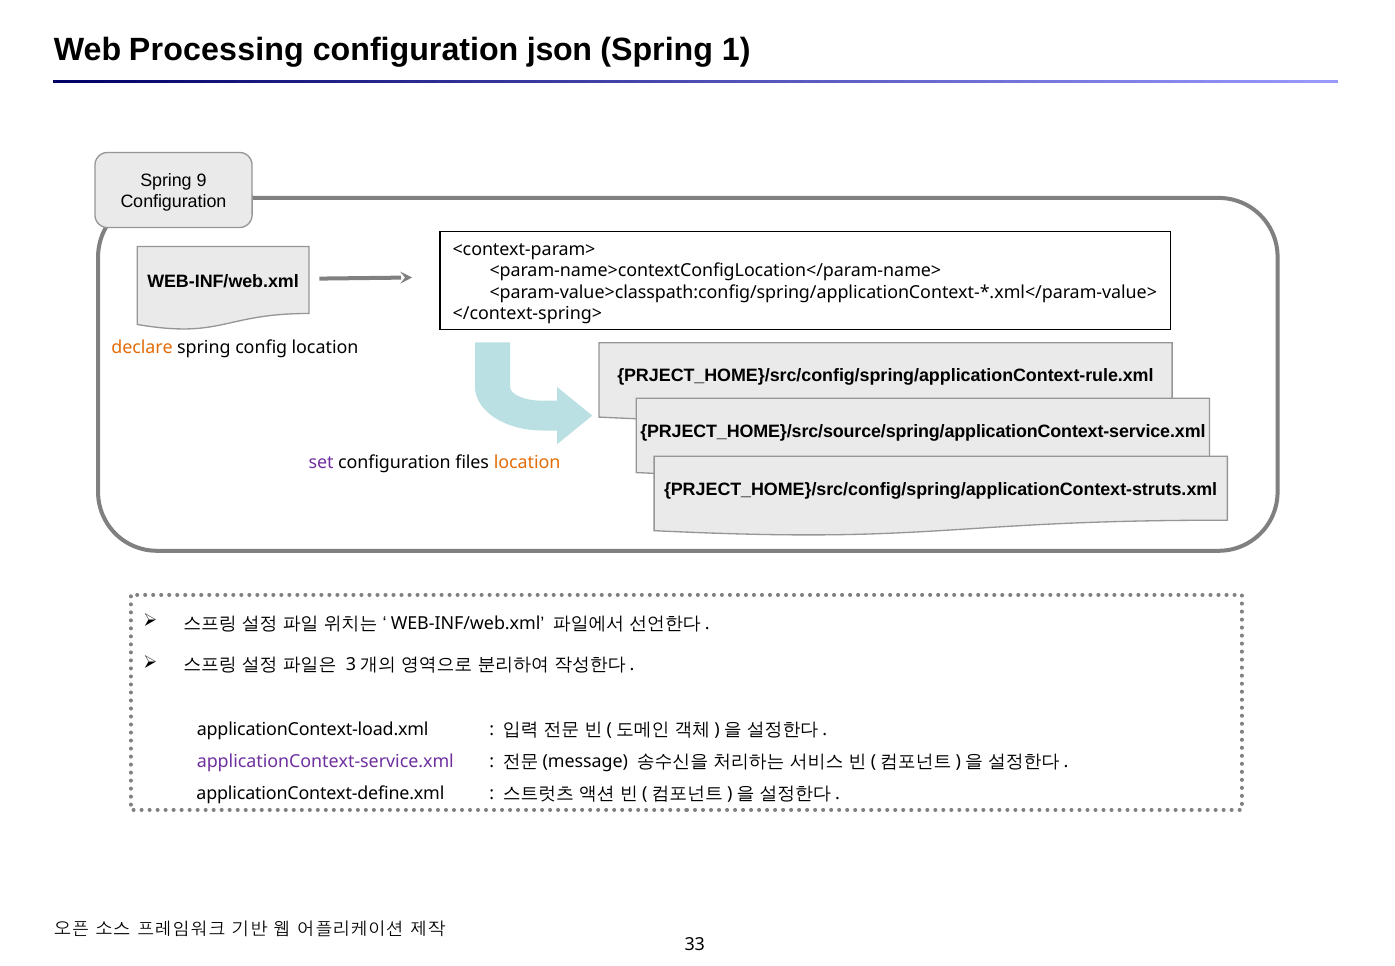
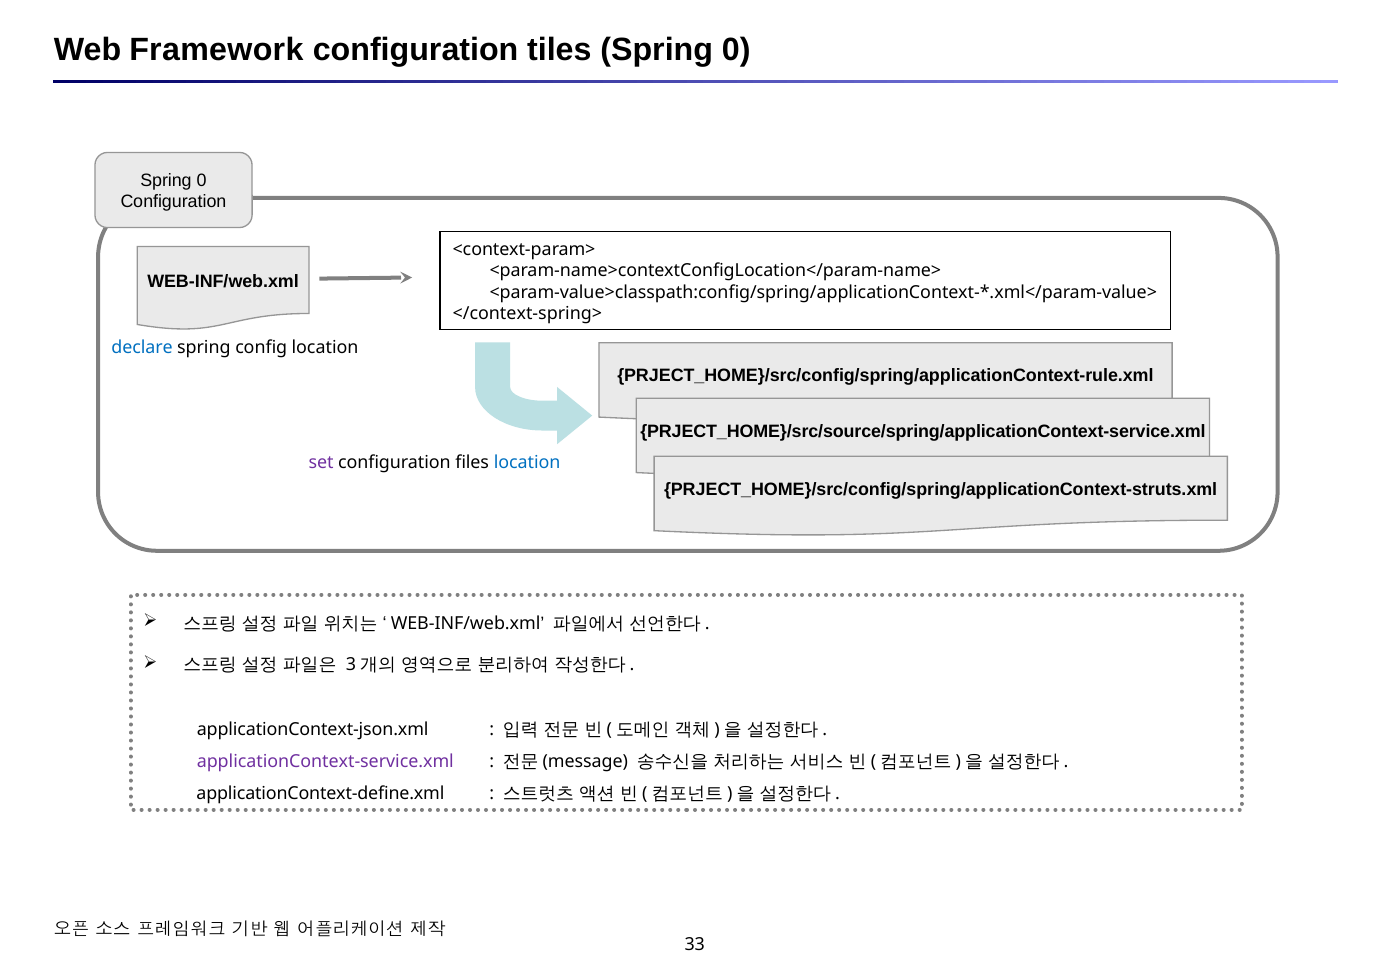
Processing: Processing -> Framework
json: json -> tiles
1 at (736, 50): 1 -> 0
9 at (202, 180): 9 -> 0
declare colour: orange -> blue
location at (527, 462) colour: orange -> blue
applicationContext-load.xml: applicationContext-load.xml -> applicationContext-json.xml
